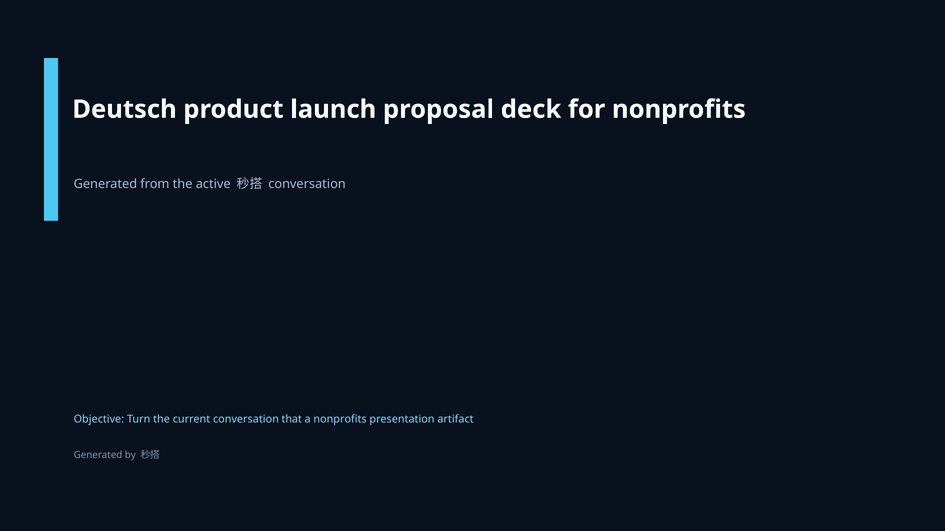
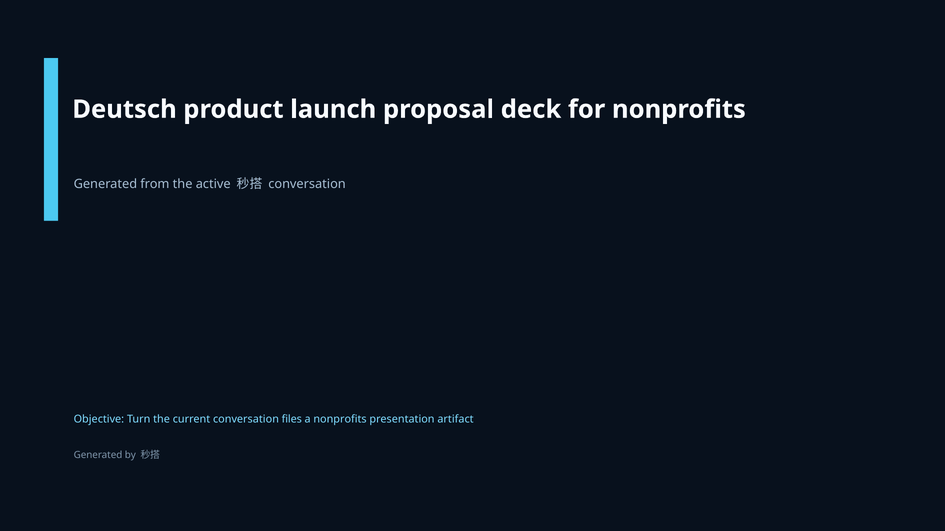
that: that -> files
